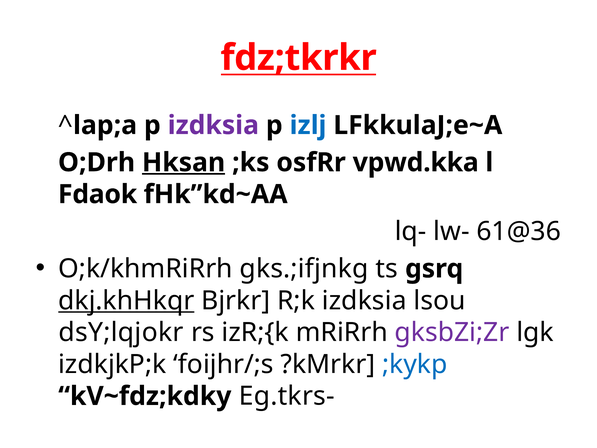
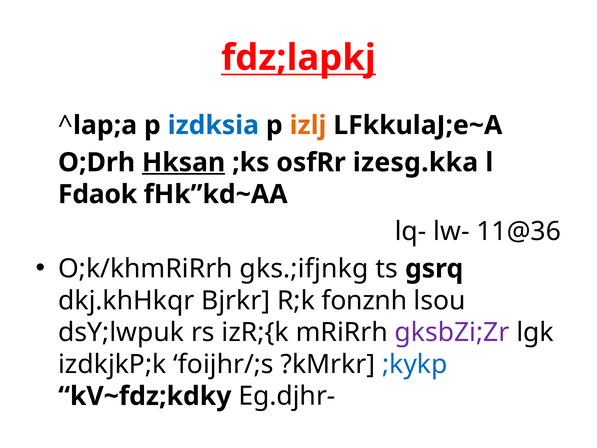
fdz;tkrkr: fdz;tkrkr -> fdz;lapkj
izdksia at (213, 125) colour: purple -> blue
izlj colour: blue -> orange
vpwd.kka: vpwd.kka -> izesg.kka
61@36: 61@36 -> 11@36
dkj.khHkqr underline: present -> none
R;k izdksia: izdksia -> fonznh
dsY;lqjokr: dsY;lqjokr -> dsY;lwpuk
Eg.tkrs-: Eg.tkrs- -> Eg.djhr-
